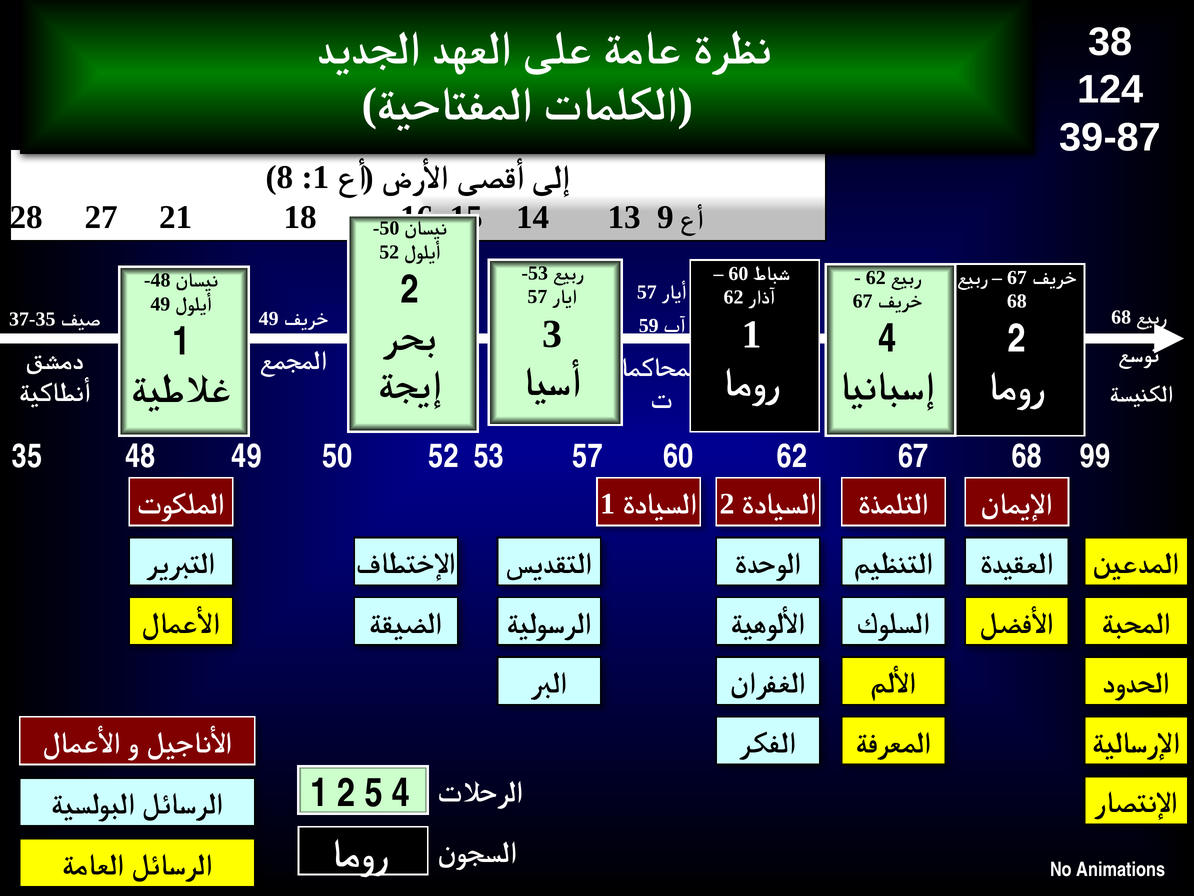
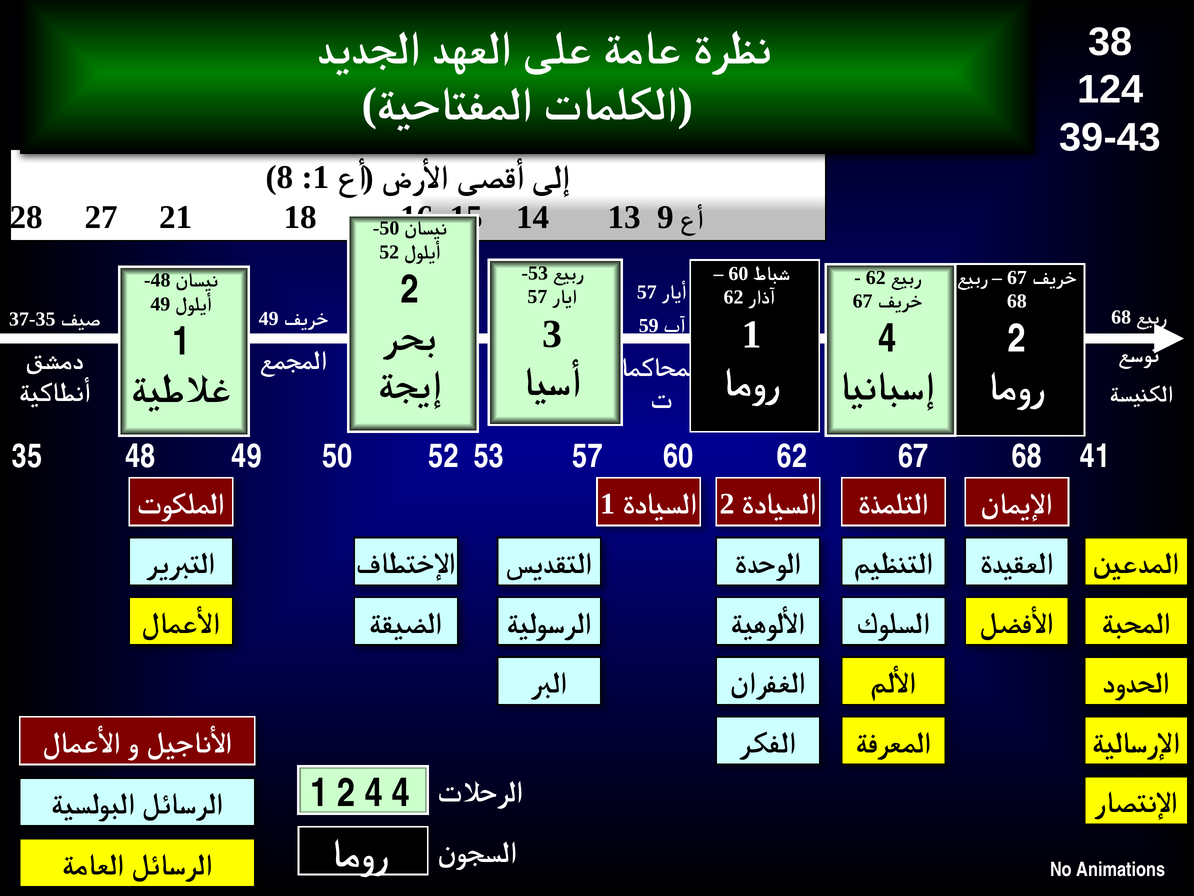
39-87: 39-87 -> 39-43
99: 99 -> 41
2 5: 5 -> 4
